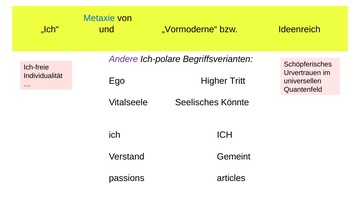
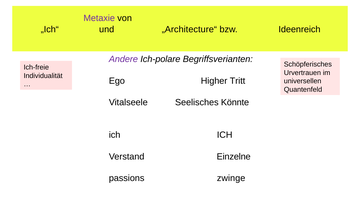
Metaxie colour: blue -> purple
„Vormoderne“: „Vormoderne“ -> „Architecture“
Gemeint: Gemeint -> Einzelne
articles: articles -> zwinge
